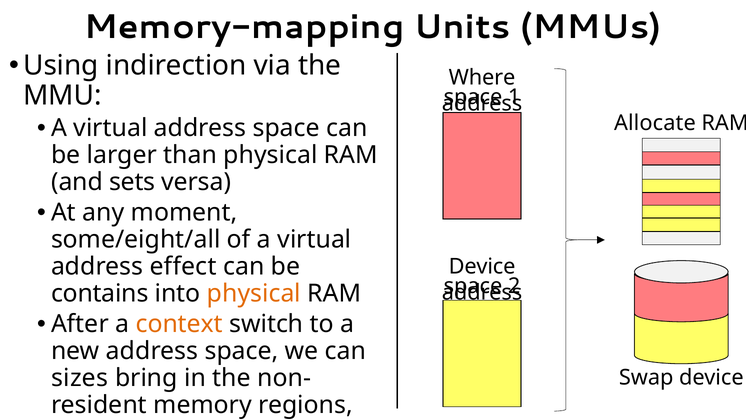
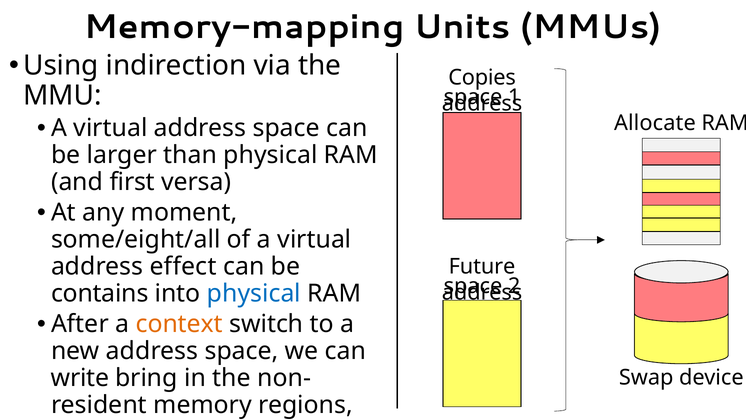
Where: Where -> Copies
sets: sets -> first
Device at (482, 266): Device -> Future
physical at (254, 293) colour: orange -> blue
sizes: sizes -> write
